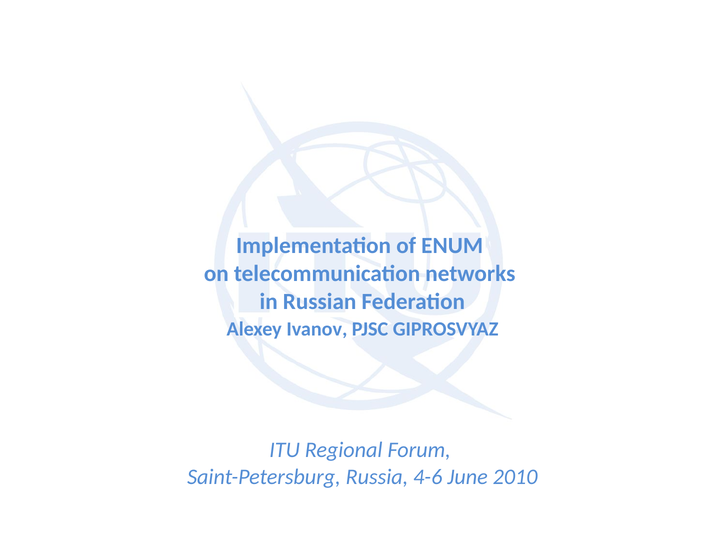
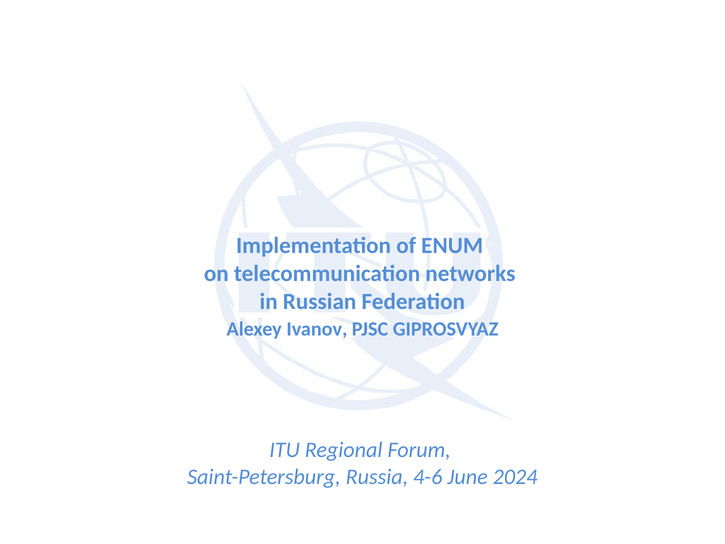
2010: 2010 -> 2024
